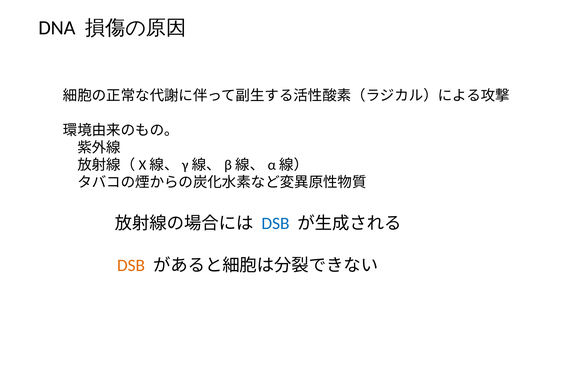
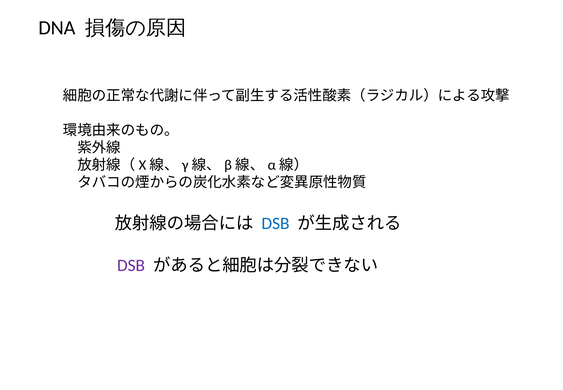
DSB at (131, 265) colour: orange -> purple
